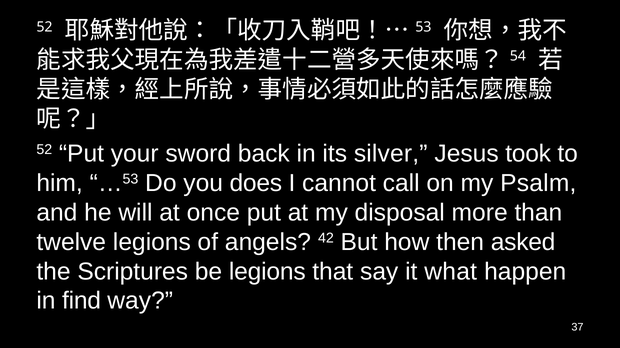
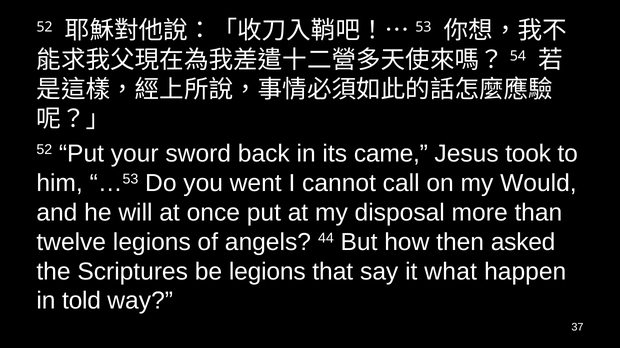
silver: silver -> came
does: does -> went
Psalm: Psalm -> Would
42: 42 -> 44
find: find -> told
